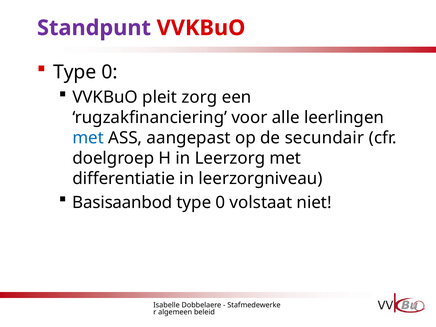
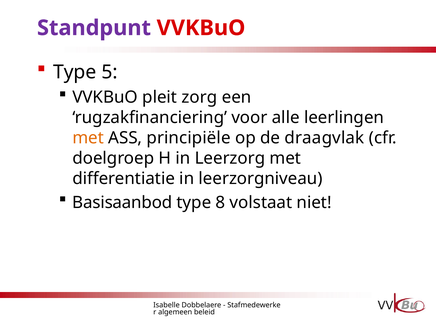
0 at (110, 72): 0 -> 5
met at (88, 138) colour: blue -> orange
aangepast: aangepast -> principiële
secundair: secundair -> draagvlak
0 at (220, 202): 0 -> 8
